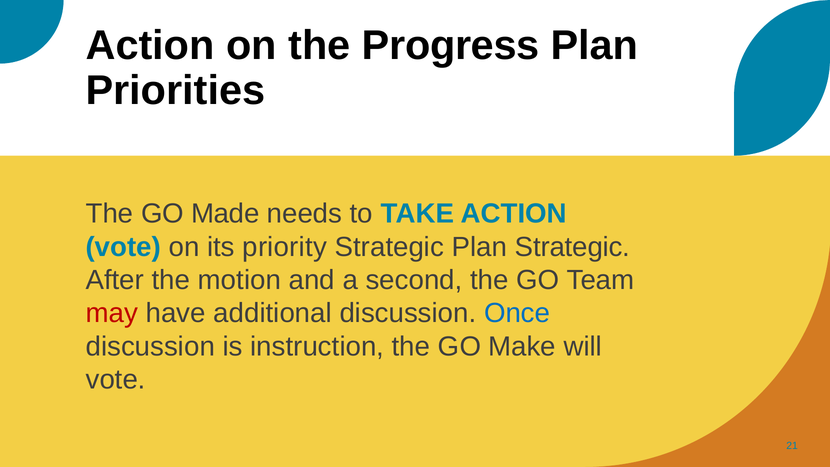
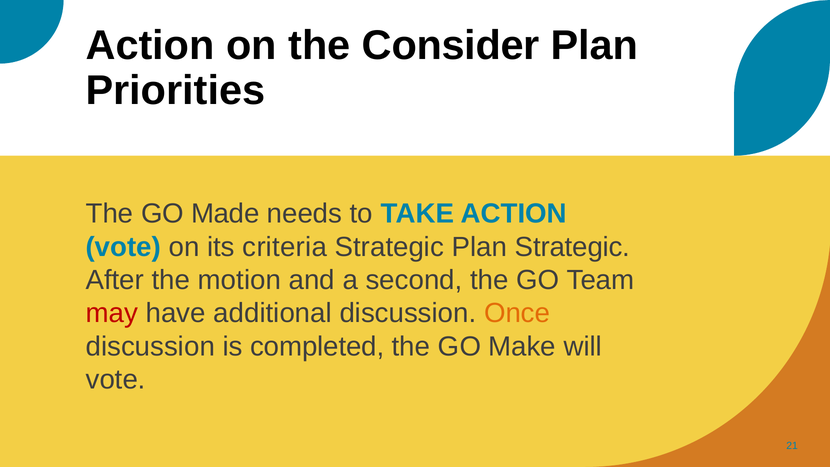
Progress: Progress -> Consider
priority: priority -> criteria
Once colour: blue -> orange
instruction: instruction -> completed
